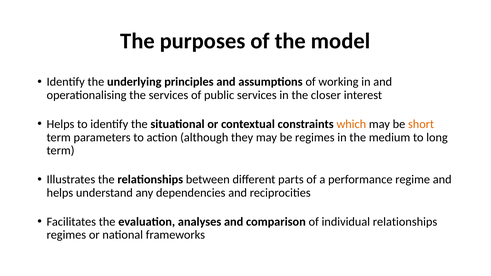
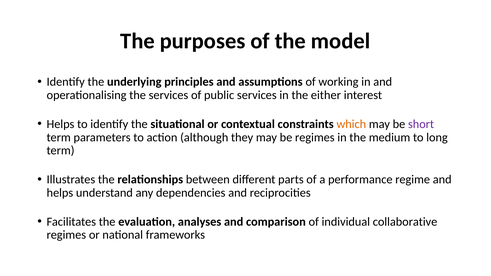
closer: closer -> either
short colour: orange -> purple
individual relationships: relationships -> collaborative
